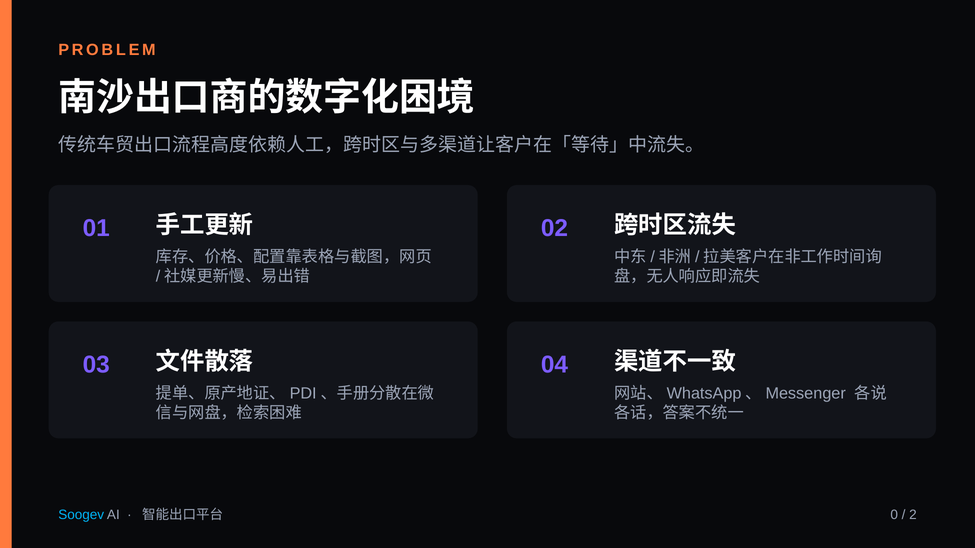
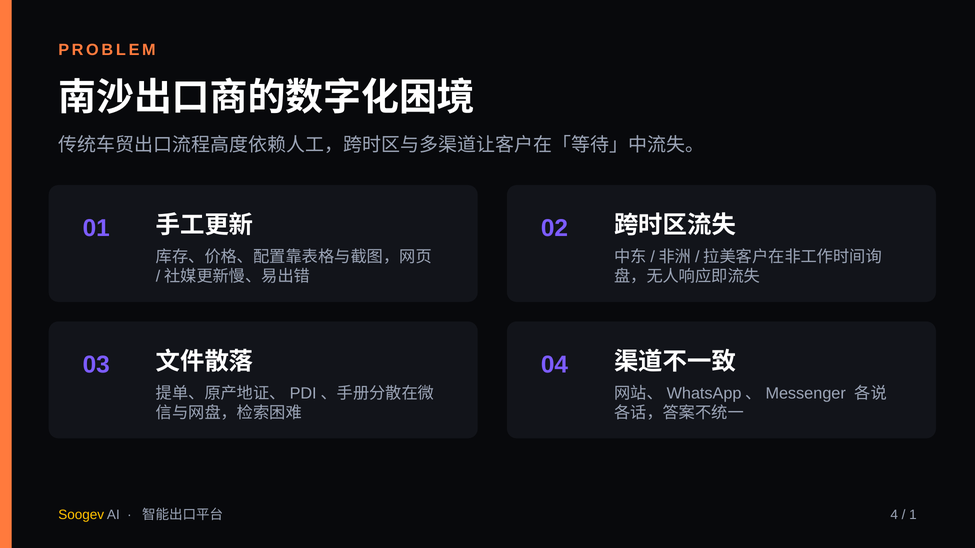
Soogev colour: light blue -> yellow
0: 0 -> 4
2: 2 -> 1
